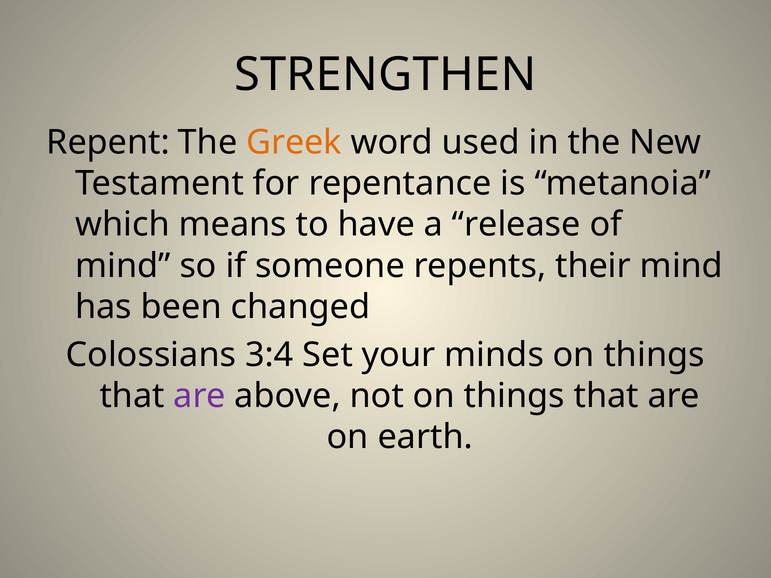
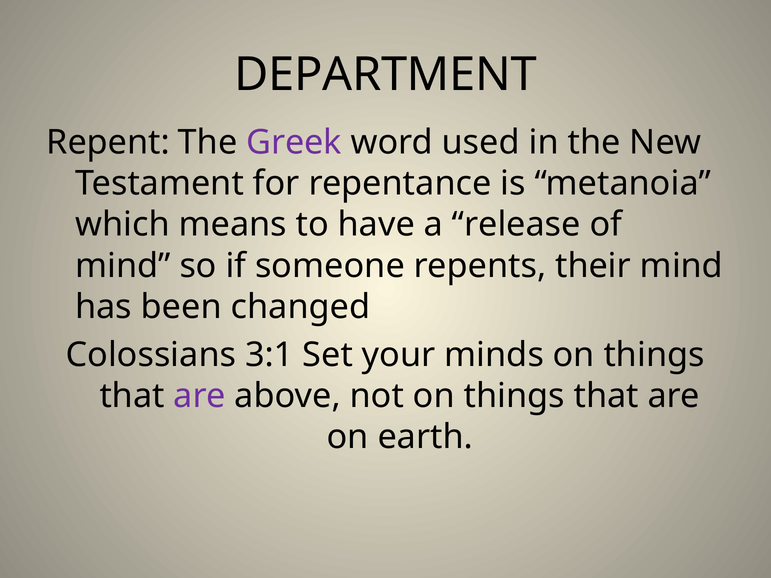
STRENGTHEN: STRENGTHEN -> DEPARTMENT
Greek colour: orange -> purple
3:4: 3:4 -> 3:1
